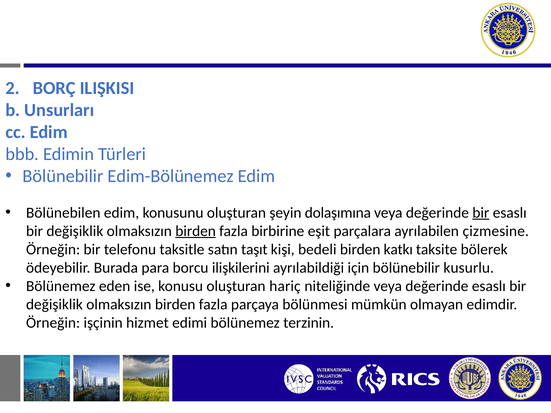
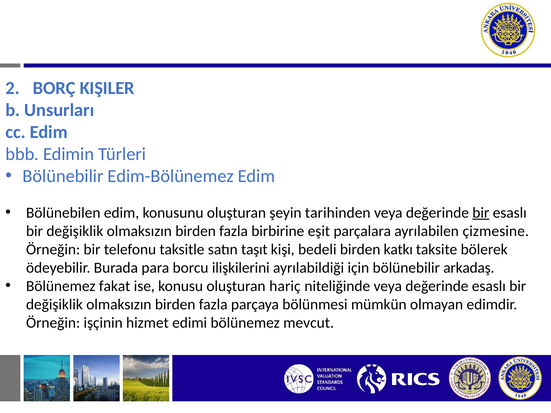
ILIŞKISI: ILIŞKISI -> KIŞILER
dolaşımına: dolaşımına -> tarihinden
birden at (196, 231) underline: present -> none
kusurlu: kusurlu -> arkadaş
eden: eden -> fakat
terzinin: terzinin -> mevcut
